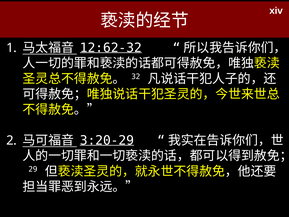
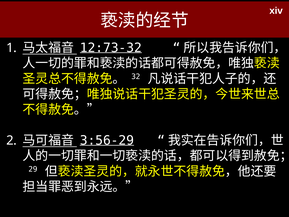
12:62-32: 12:62-32 -> 12:73-32
3:20-29: 3:20-29 -> 3:56-29
